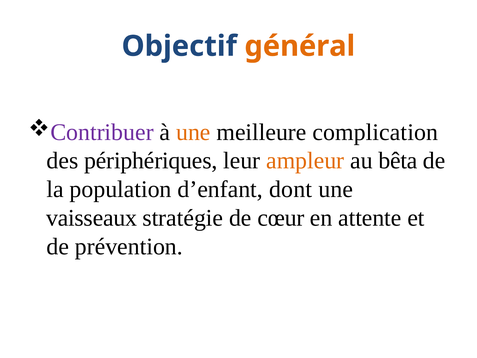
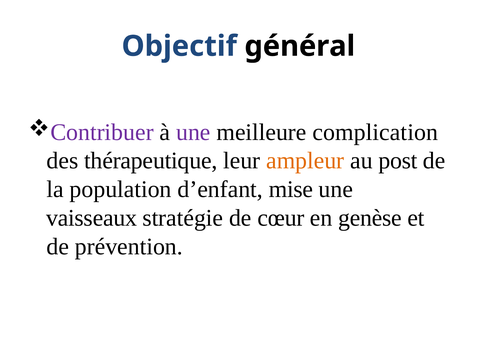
général colour: orange -> black
une at (193, 132) colour: orange -> purple
périphériques: périphériques -> thérapeutique
bêta: bêta -> post
dont: dont -> mise
attente: attente -> genèse
